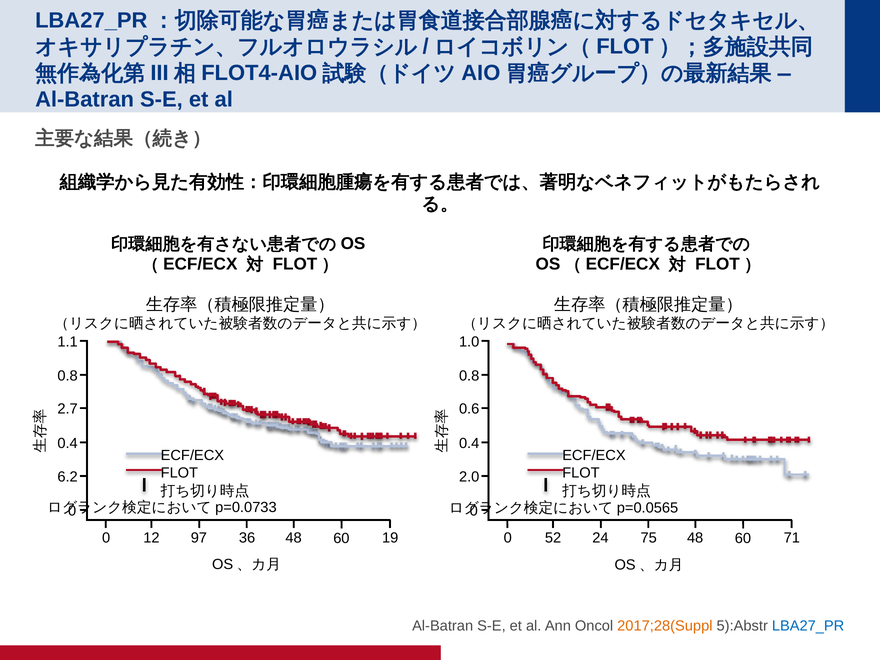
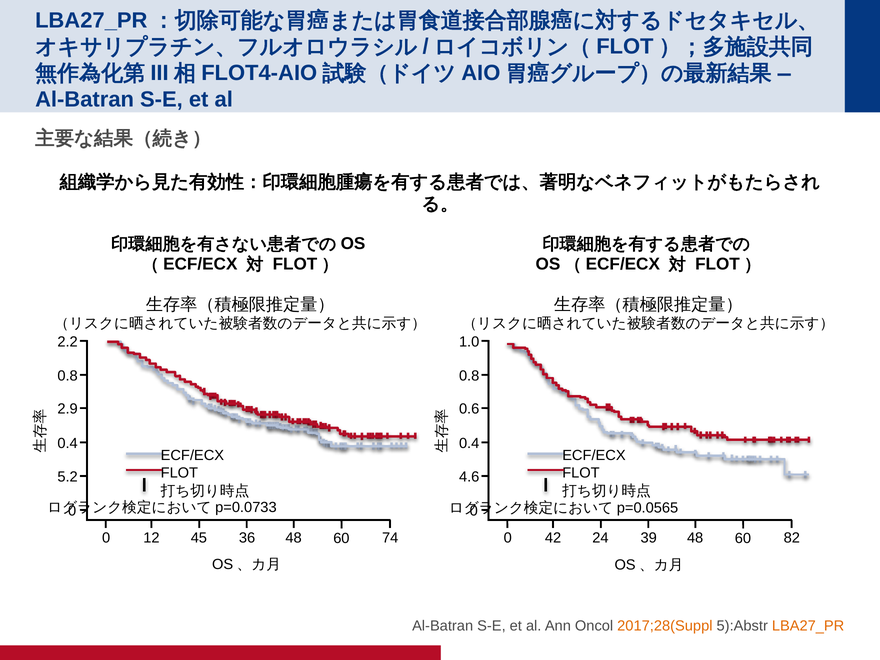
1.1: 1.1 -> 2.2
2.7: 2.7 -> 2.9
6.2: 6.2 -> 5.2
2.0: 2.0 -> 4.6
97: 97 -> 45
19: 19 -> 74
52: 52 -> 42
75: 75 -> 39
71: 71 -> 82
LBA27_PR colour: blue -> orange
